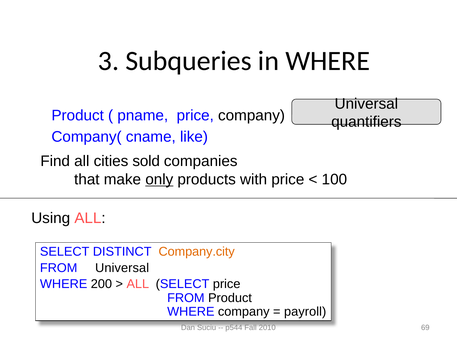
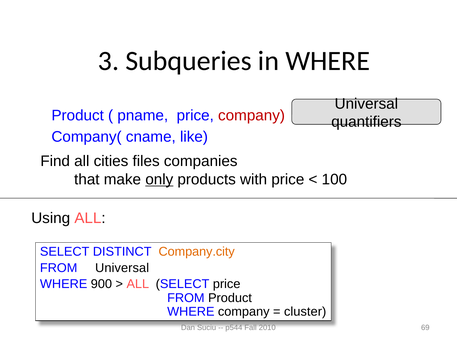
company at (252, 115) colour: black -> red
sold: sold -> files
200: 200 -> 900
payroll: payroll -> cluster
